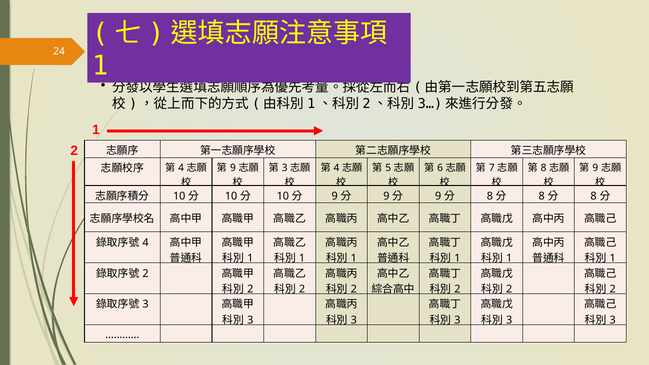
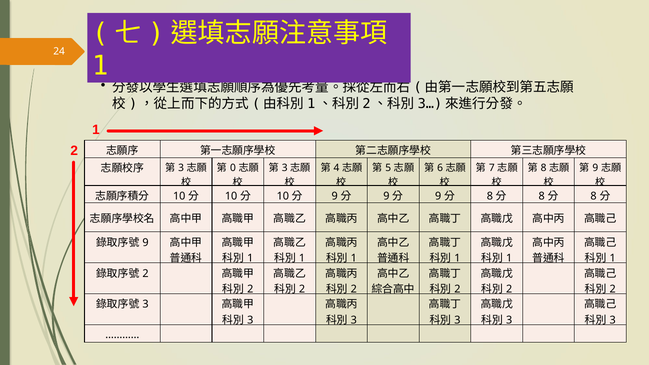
9 at (233, 168): 9 -> 0
4 at (181, 168): 4 -> 3
4 at (145, 243): 4 -> 9
